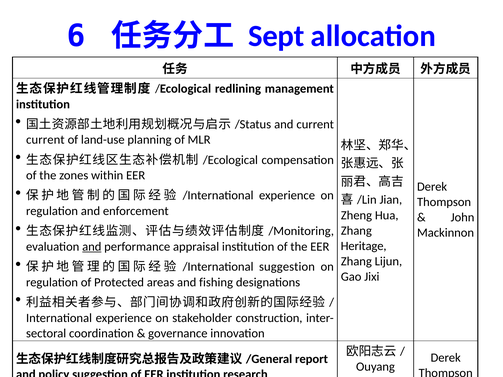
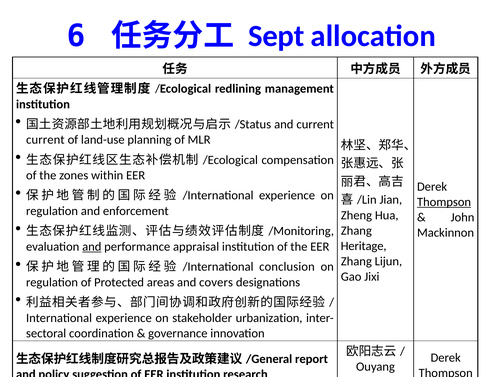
Thompson at (444, 202) underline: none -> present
suggestion at (287, 267): suggestion -> conclusion
fishing: fishing -> covers
construction: construction -> urbanization
